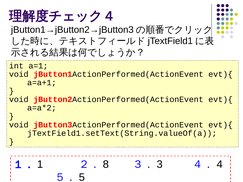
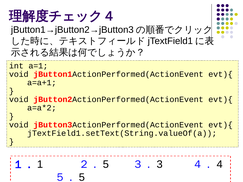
8 at (106, 165): 8 -> 5
